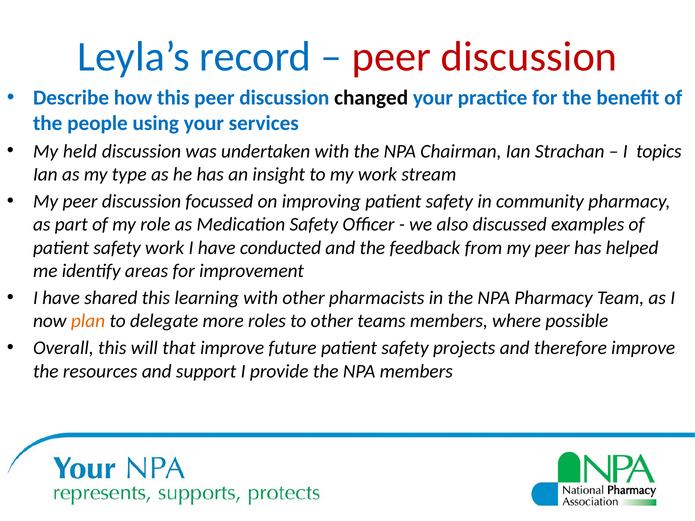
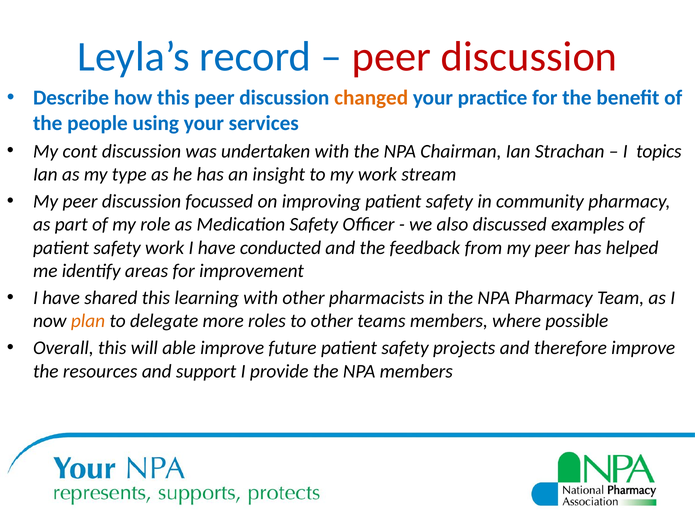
changed colour: black -> orange
held: held -> cont
that: that -> able
